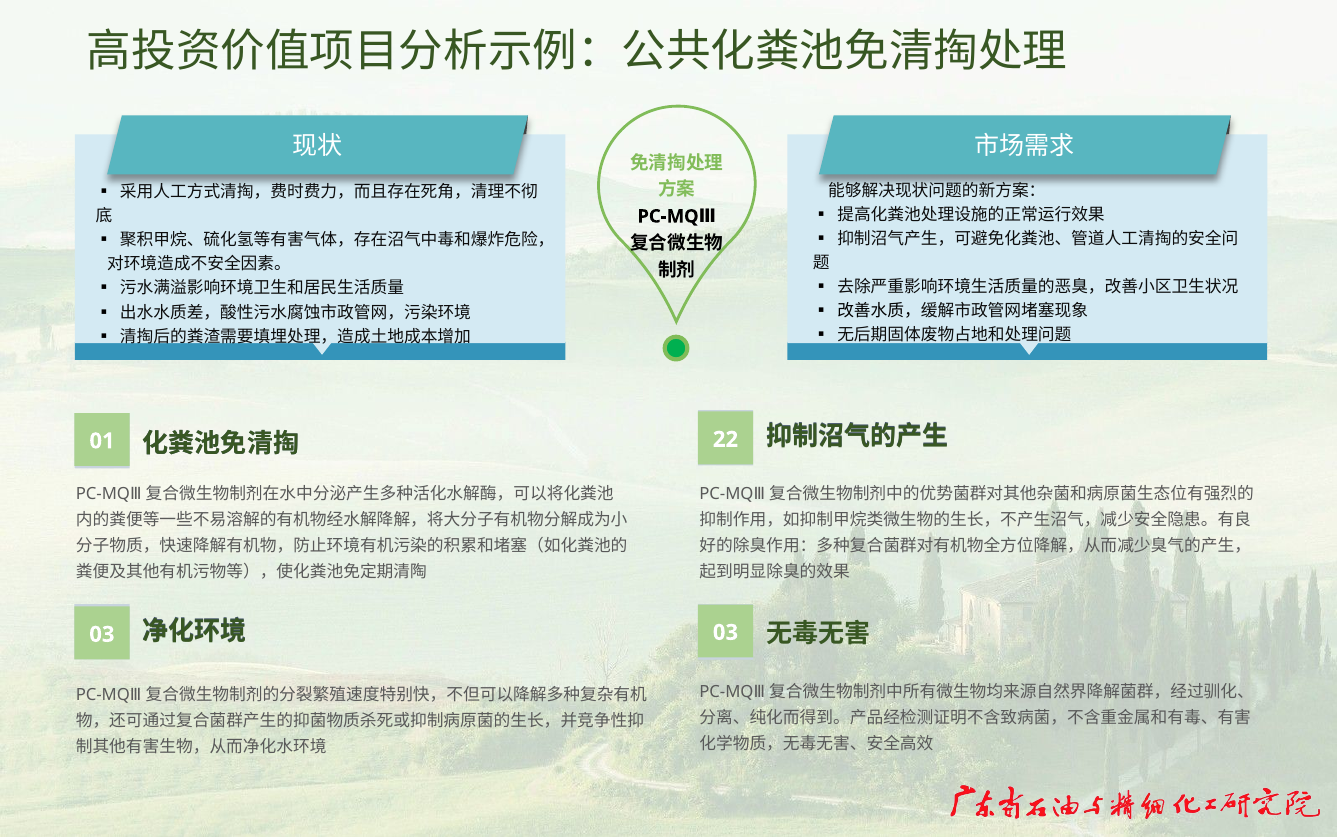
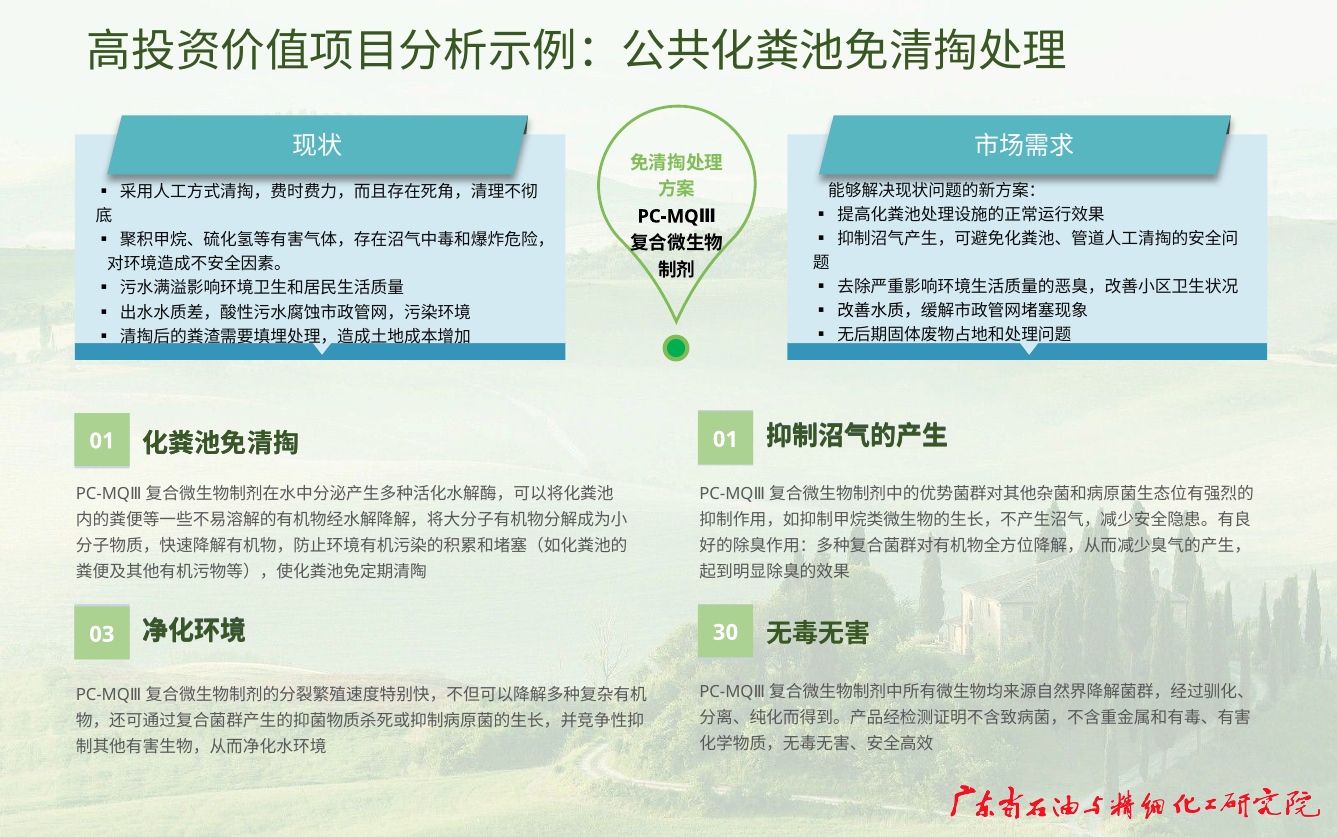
01 22: 22 -> 01
03 03: 03 -> 30
